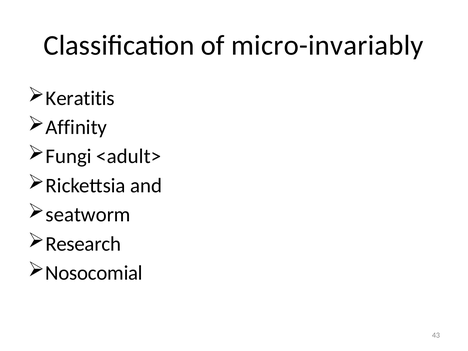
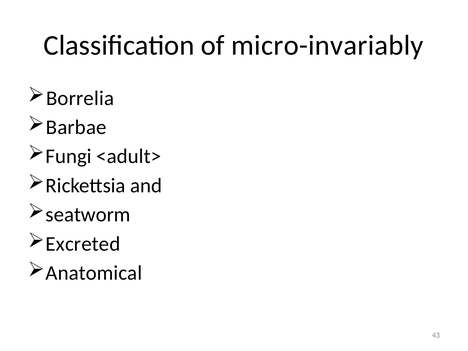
Keratitis: Keratitis -> Borrelia
Affinity: Affinity -> Barbae
Research: Research -> Excreted
Nosocomial: Nosocomial -> Anatomical
